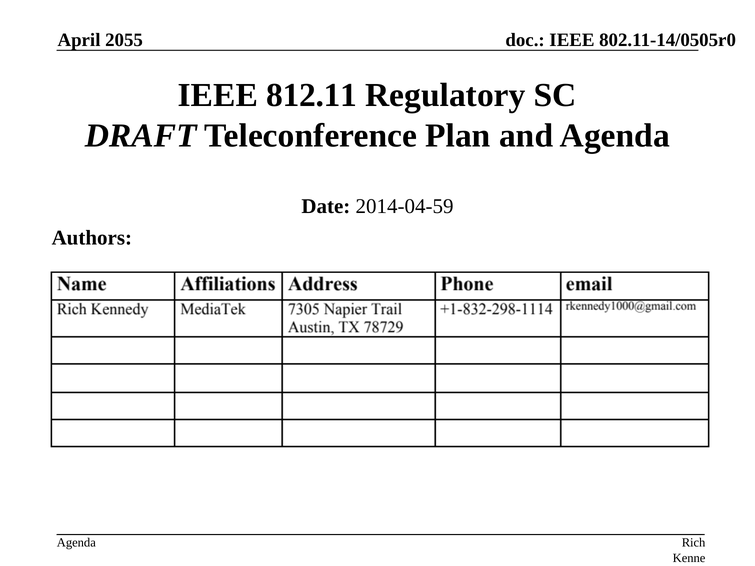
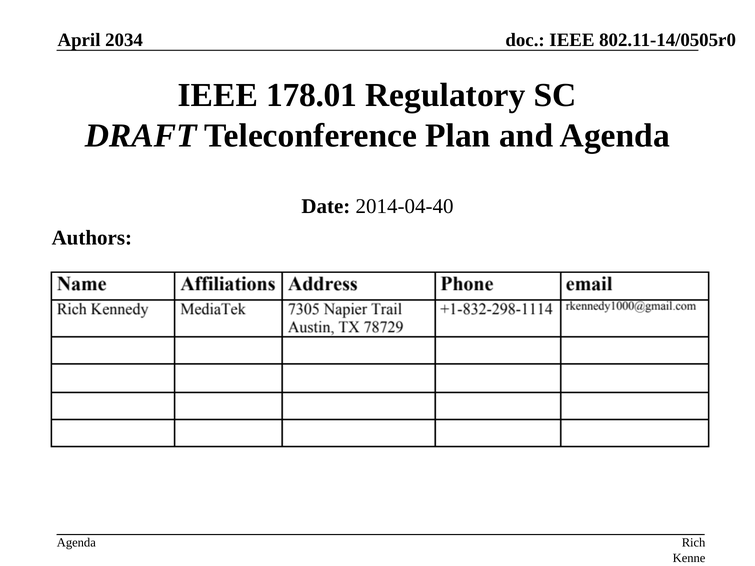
2055: 2055 -> 2034
812.11: 812.11 -> 178.01
2014-04-59: 2014-04-59 -> 2014-04-40
